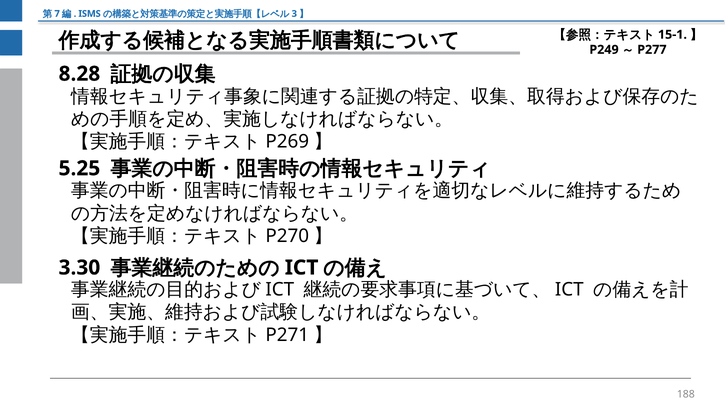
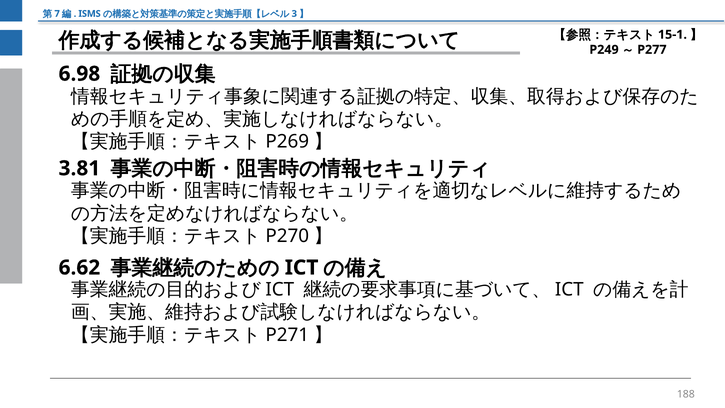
8.28: 8.28 -> 6.98
5.25: 5.25 -> 3.81
3.30: 3.30 -> 6.62
